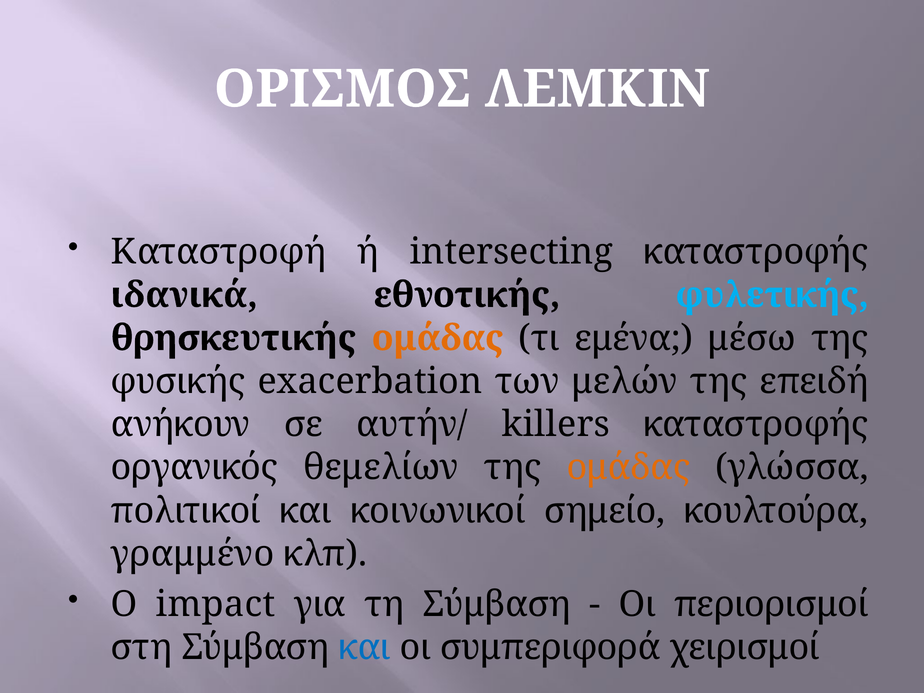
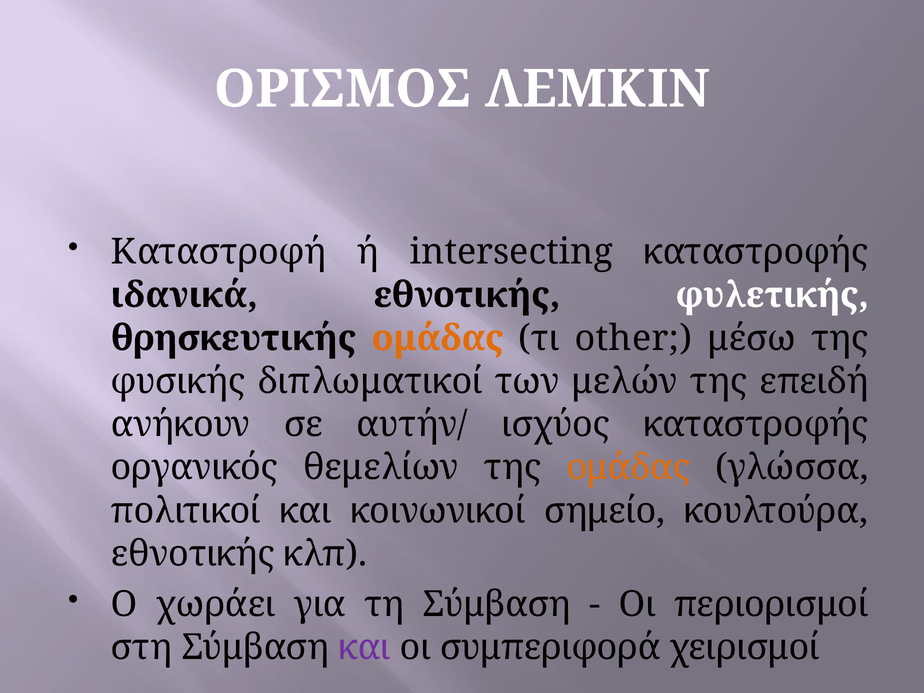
φυλετικής colour: light blue -> white
εμένα: εμένα -> other
exacerbation: exacerbation -> διπλωματικοί
killers: killers -> ισχύος
γραμμένο at (193, 554): γραμμένο -> εθνοτικής
impact: impact -> χωράει
και at (365, 647) colour: blue -> purple
